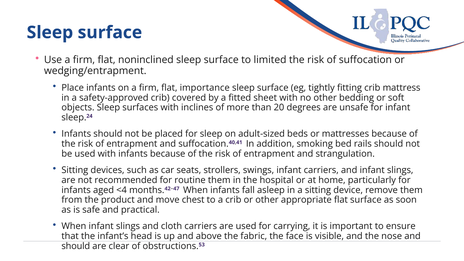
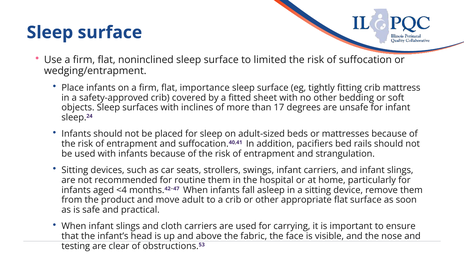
20: 20 -> 17
smoking: smoking -> pacifiers
chest: chest -> adult
should at (76, 246): should -> testing
